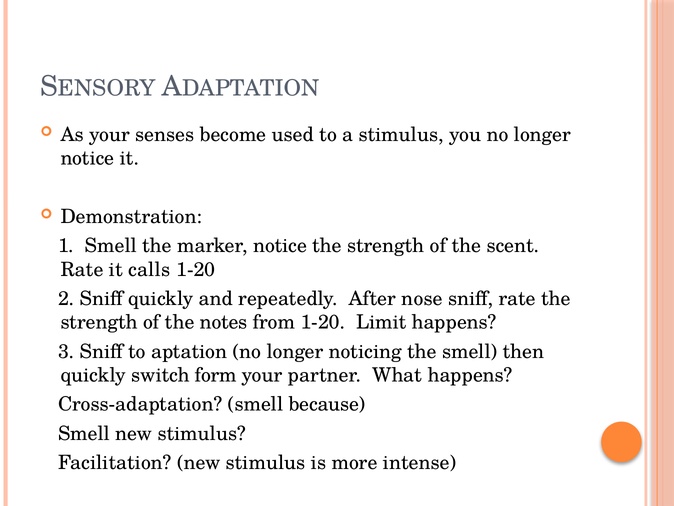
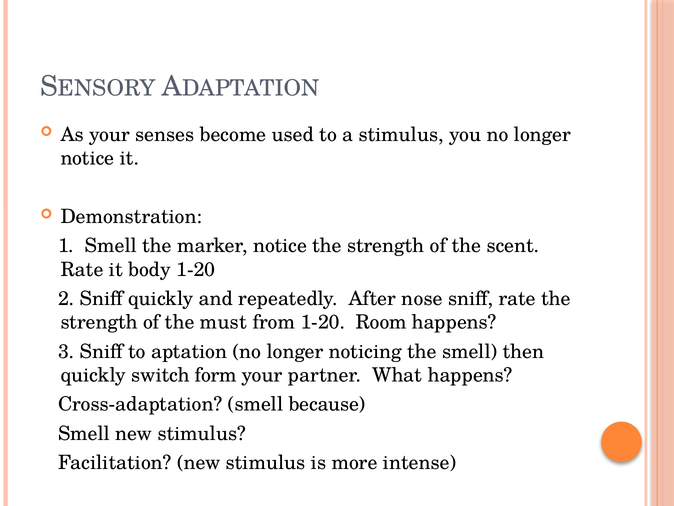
calls: calls -> body
notes: notes -> must
Limit: Limit -> Room
